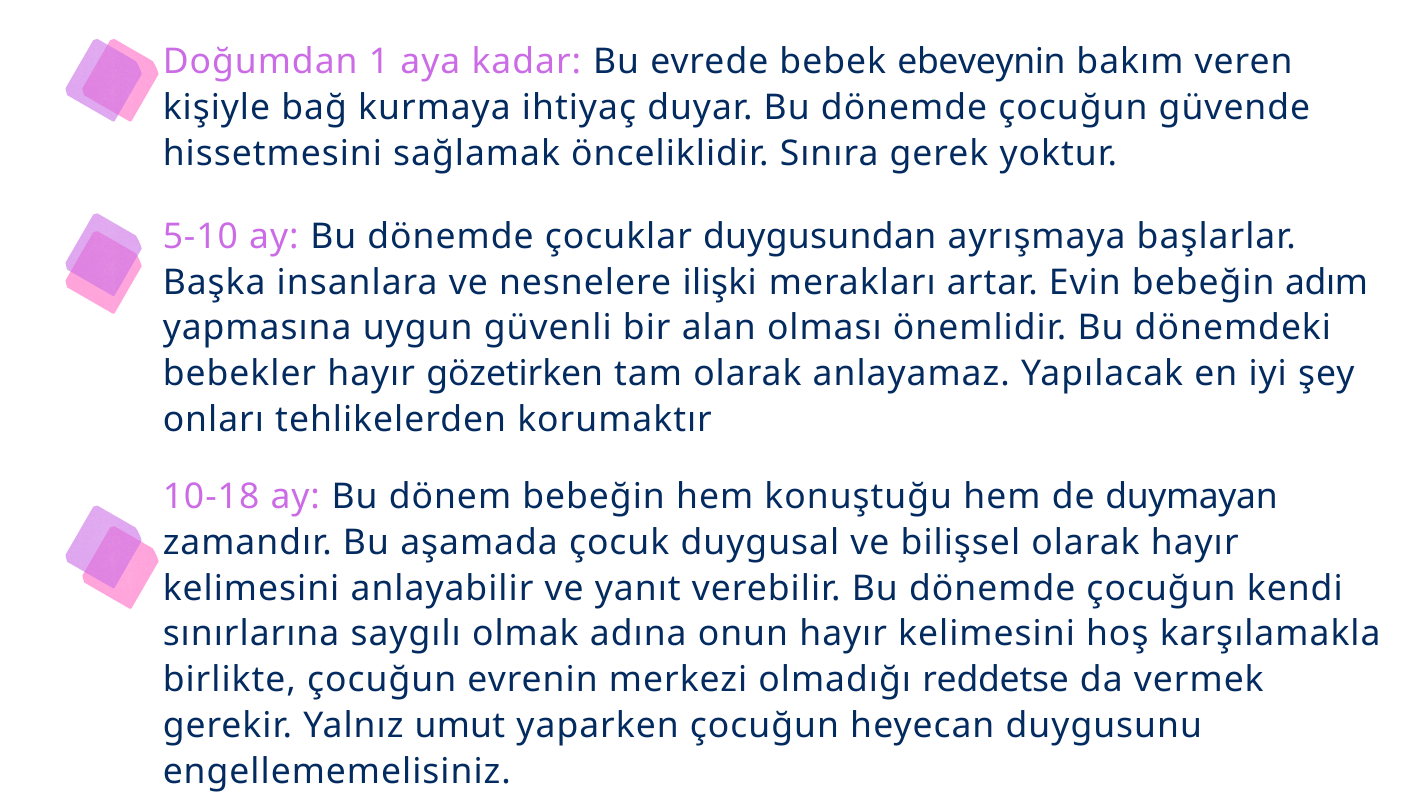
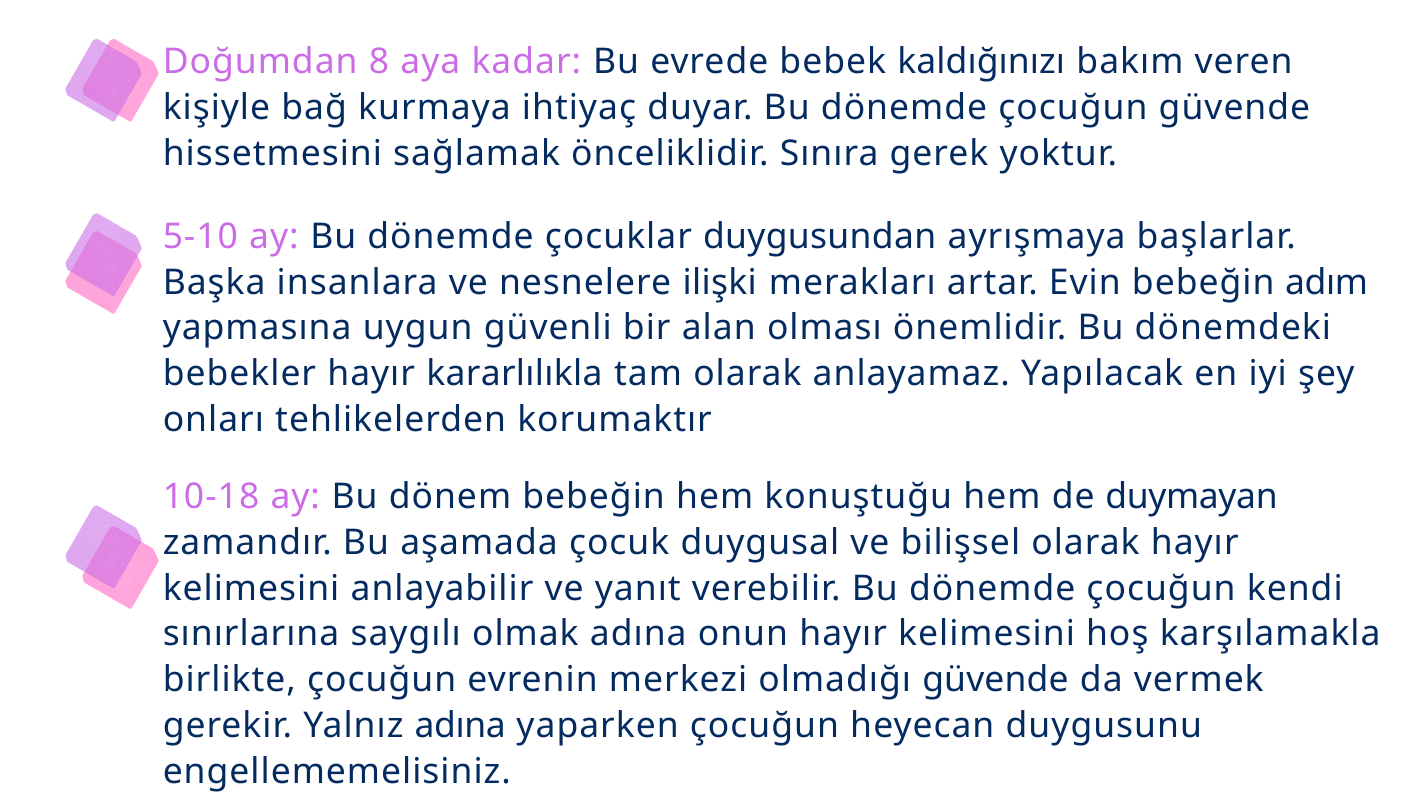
1: 1 -> 8
ebeveynin: ebeveynin -> kaldığınızı
gözetirken: gözetirken -> kararlılıkla
olmadığı reddetse: reddetse -> güvende
Yalnız umut: umut -> adına
